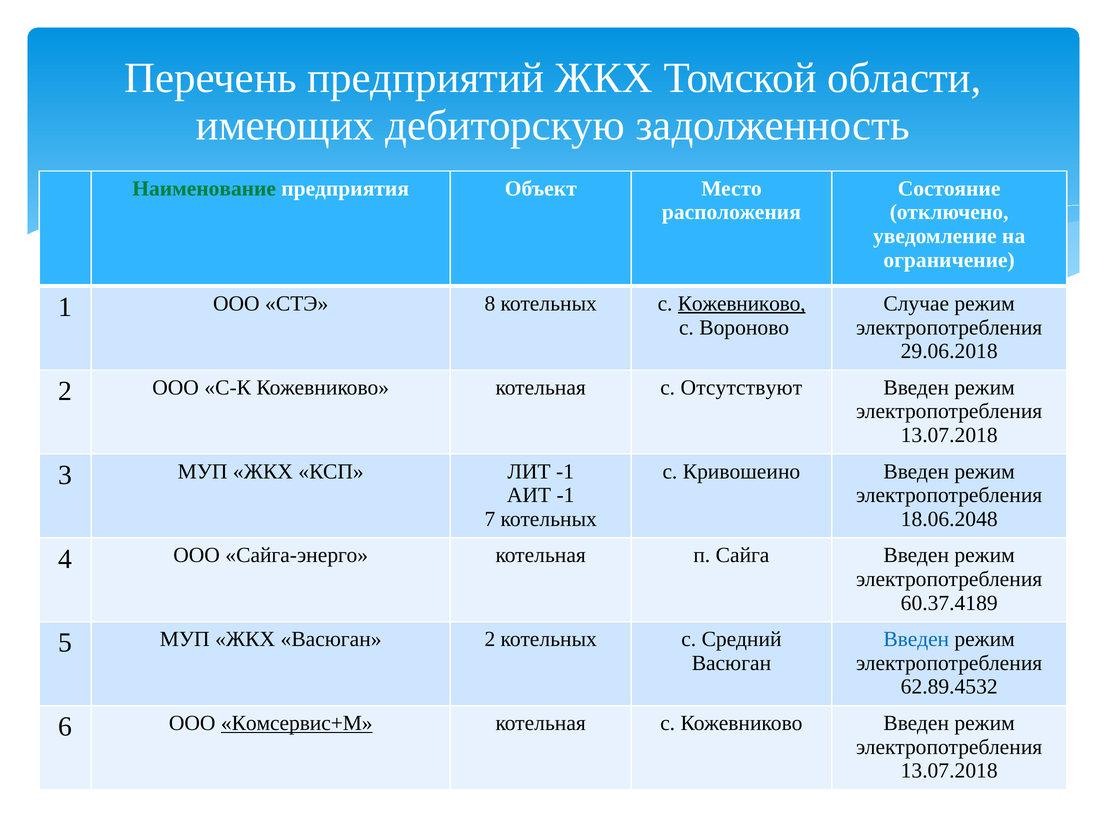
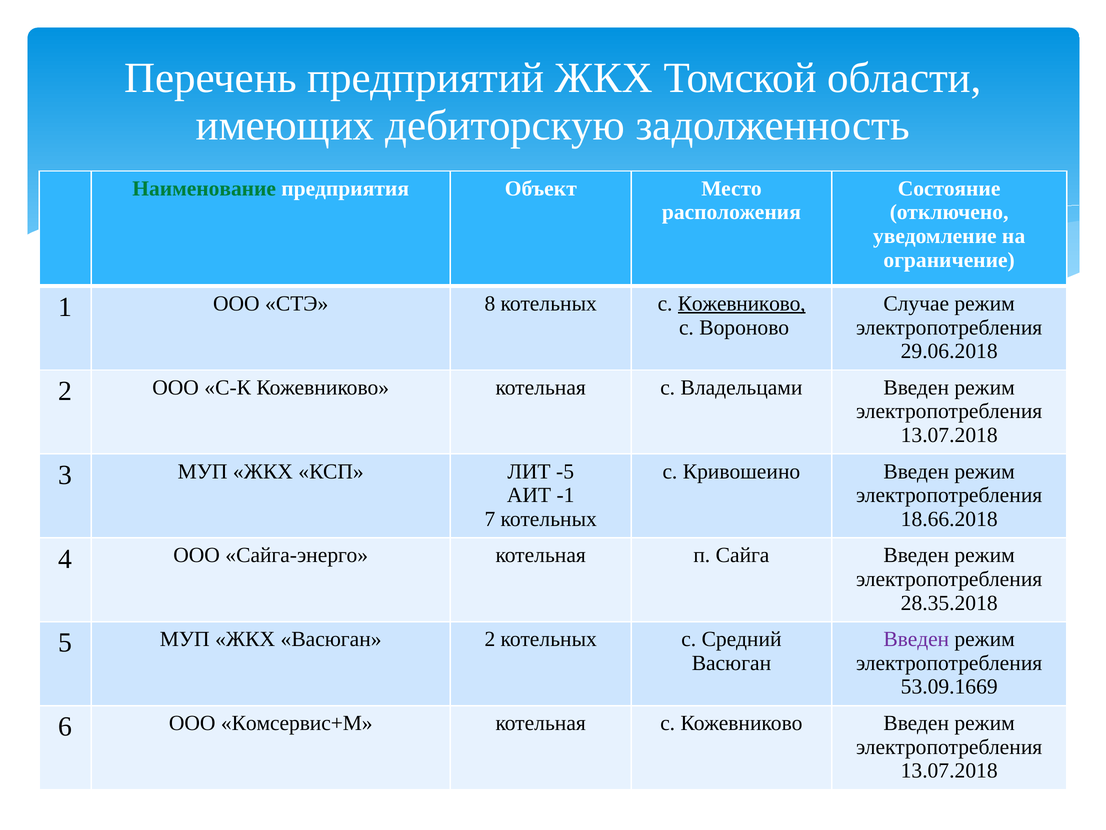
Отсутствуют: Отсутствуют -> Владельцами
ЛИТ -1: -1 -> -5
18.06.2048: 18.06.2048 -> 18.66.2018
60.37.4189: 60.37.4189 -> 28.35.2018
Введен at (916, 639) colour: blue -> purple
62.89.4532: 62.89.4532 -> 53.09.1669
Комсервис+М underline: present -> none
